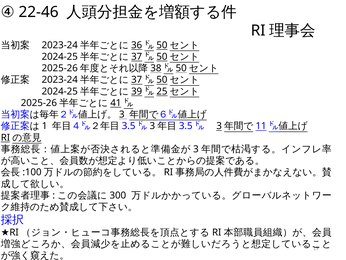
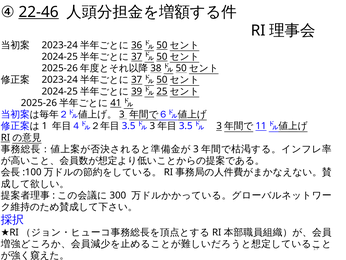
22-46 underline: none -> present
